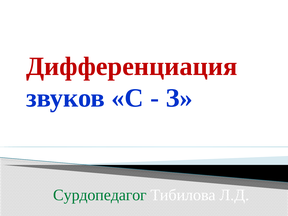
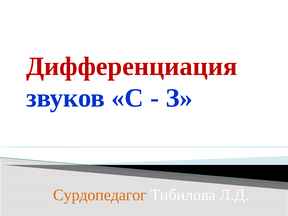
Сурдопедагог colour: green -> orange
